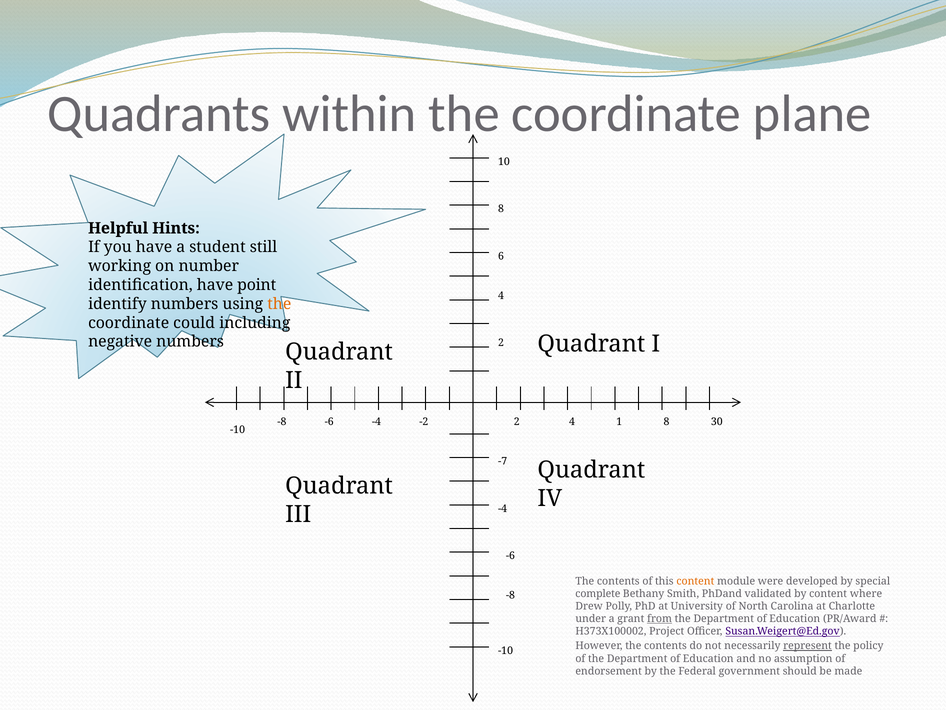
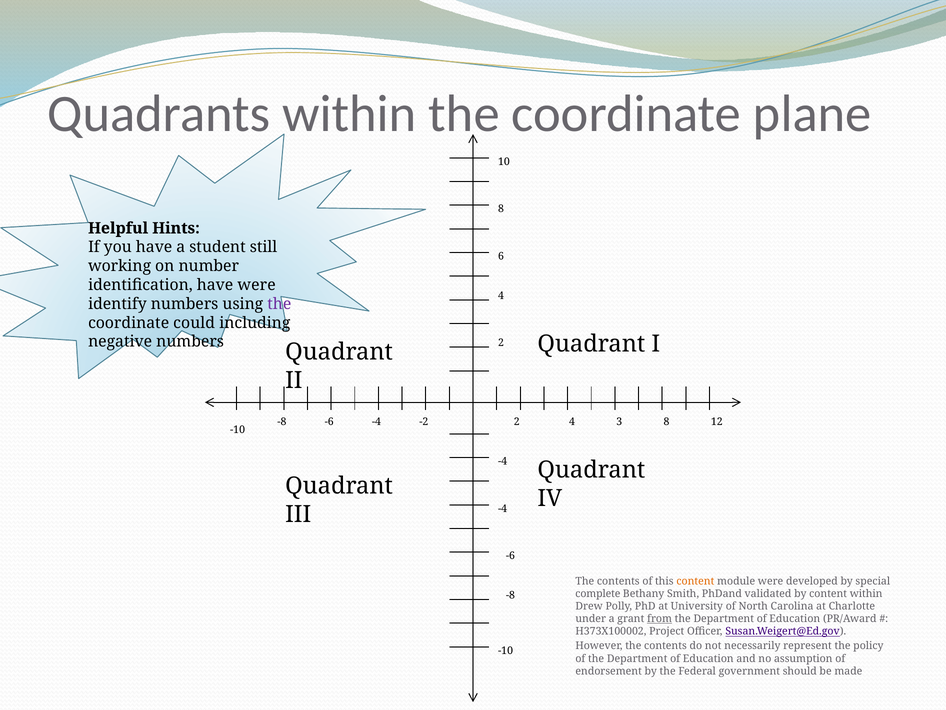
have point: point -> were
the at (279, 304) colour: orange -> purple
1: 1 -> 3
30: 30 -> 12
-7 at (503, 461): -7 -> -4
content where: where -> within
represent underline: present -> none
